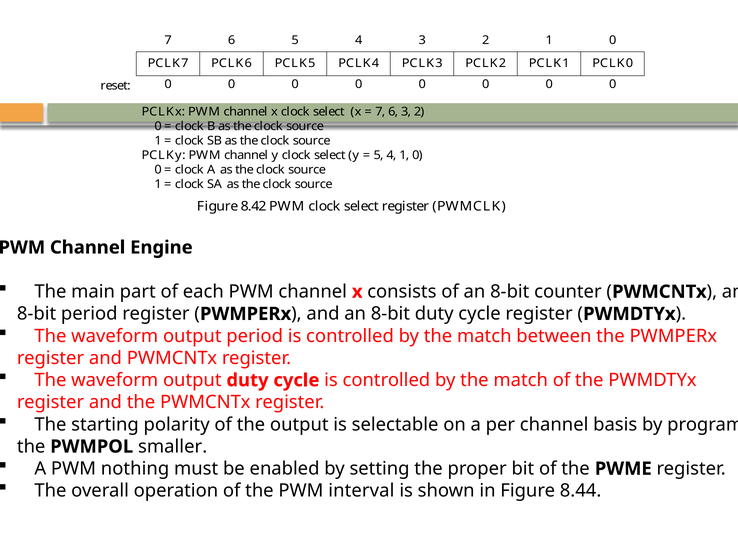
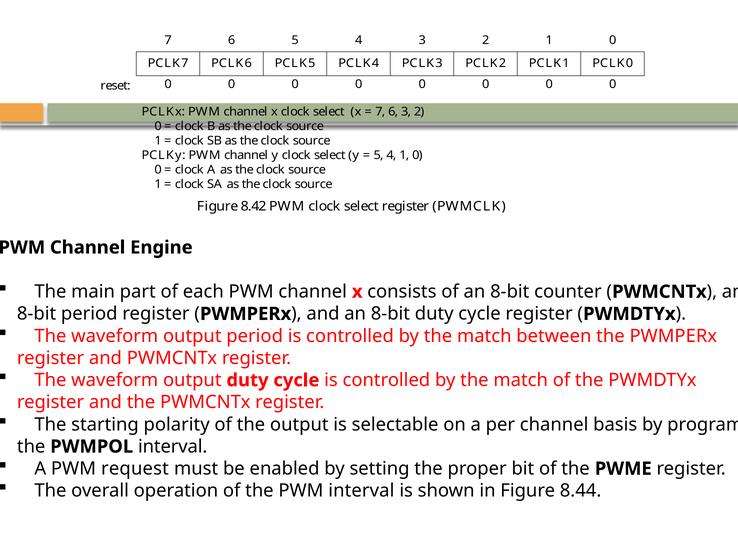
PWMPOL smaller: smaller -> interval
nothing: nothing -> request
